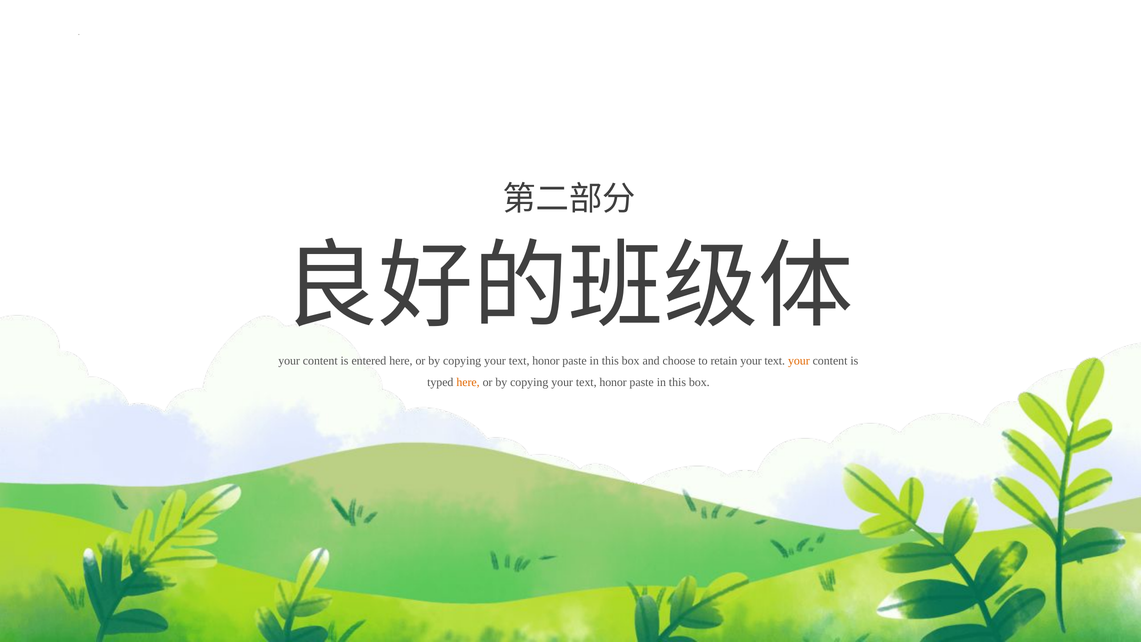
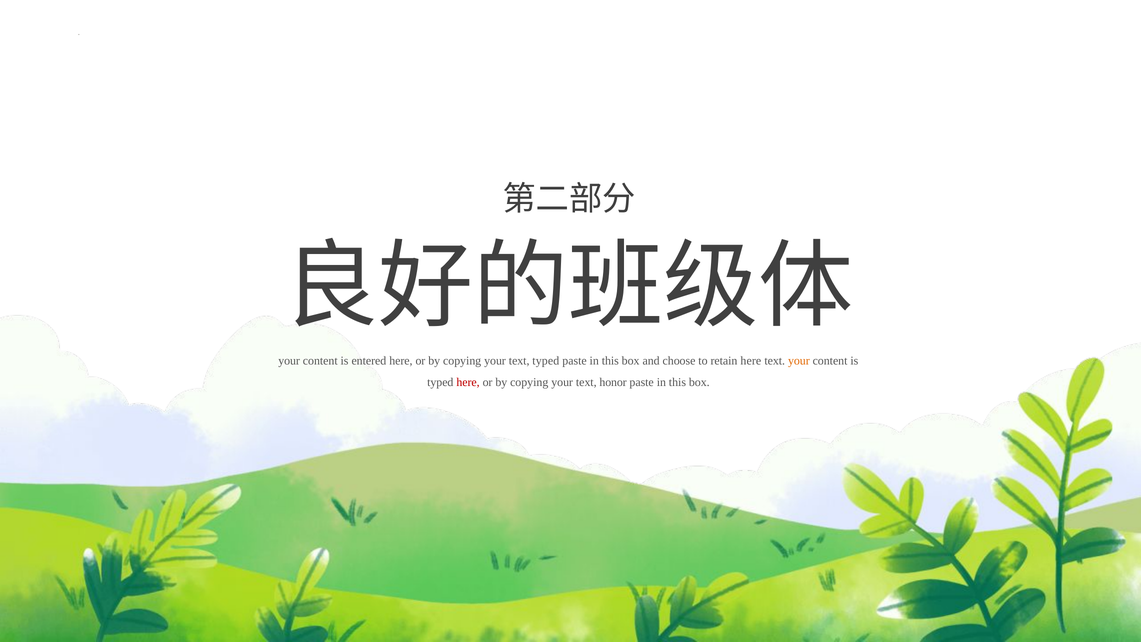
honor at (546, 361): honor -> typed
retain your: your -> here
here at (468, 382) colour: orange -> red
